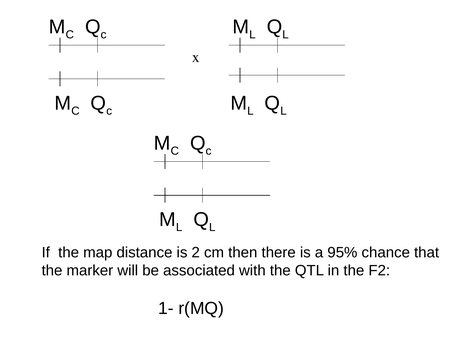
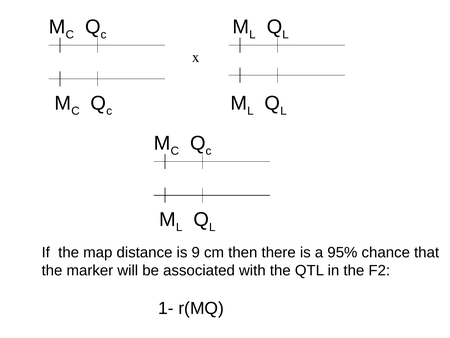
2: 2 -> 9
